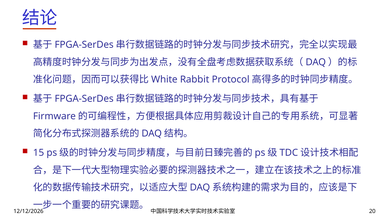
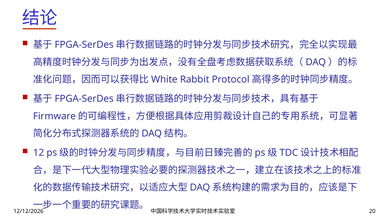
15: 15 -> 12
